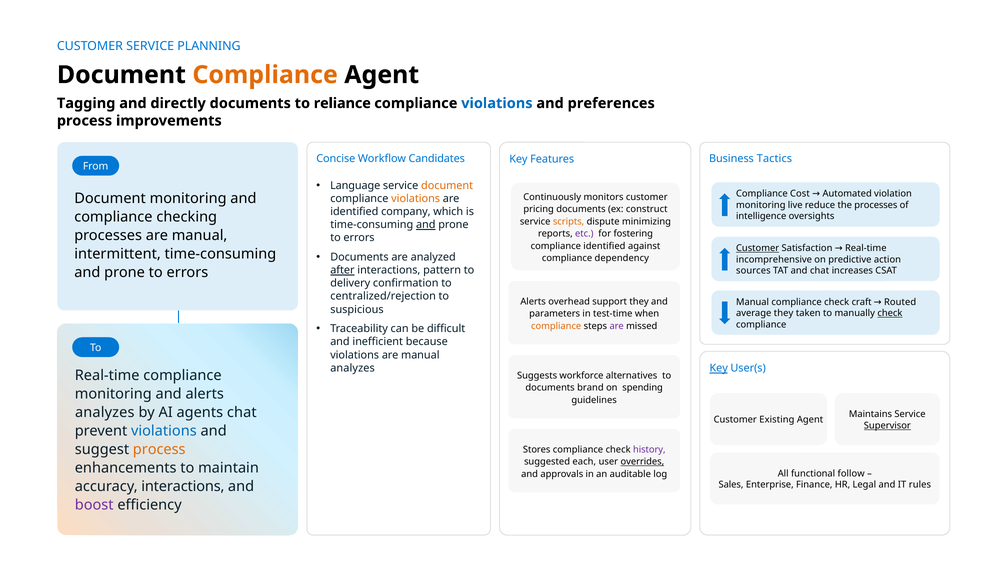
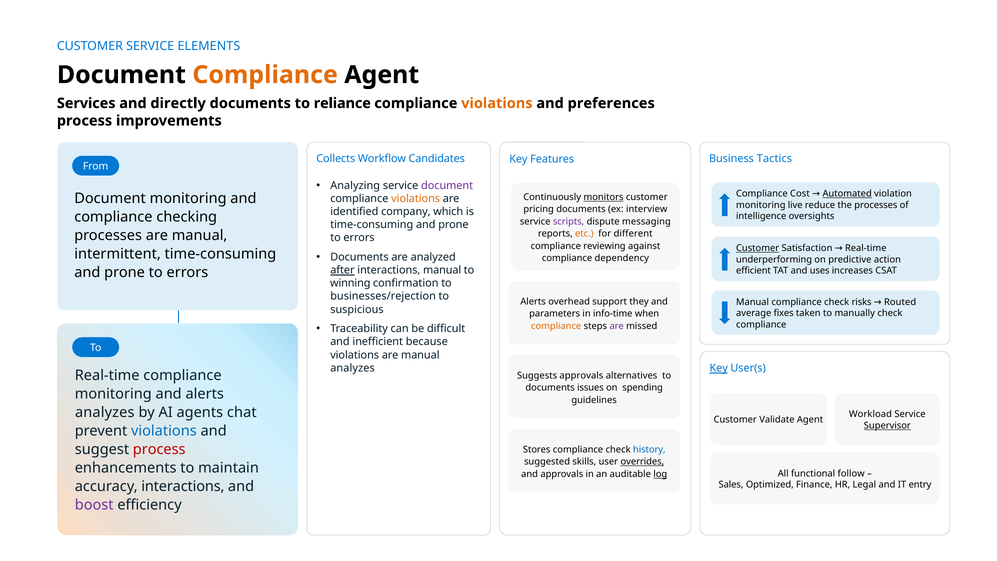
PLANNING: PLANNING -> ELEMENTS
Tagging: Tagging -> Services
violations at (497, 103) colour: blue -> orange
Concise: Concise -> Collects
Language: Language -> Analyzing
document at (447, 185) colour: orange -> purple
Automated underline: none -> present
monitors underline: none -> present
construct: construct -> interview
scripts colour: orange -> purple
minimizing: minimizing -> messaging
and at (426, 225) underline: present -> none
etc colour: purple -> orange
fostering: fostering -> different
compliance identified: identified -> reviewing
incomprehensive: incomprehensive -> underperforming
interactions pattern: pattern -> manual
sources: sources -> efficient
and chat: chat -> uses
delivery: delivery -> winning
centralized/rejection: centralized/rejection -> businesses/rejection
craft: craft -> risks
average they: they -> fixes
check at (890, 313) underline: present -> none
test-time: test-time -> info-time
Suggests workforce: workforce -> approvals
brand: brand -> issues
Maintains: Maintains -> Workload
Existing: Existing -> Validate
process at (159, 449) colour: orange -> red
history colour: purple -> blue
each: each -> skills
log underline: none -> present
Enterprise: Enterprise -> Optimized
rules: rules -> entry
